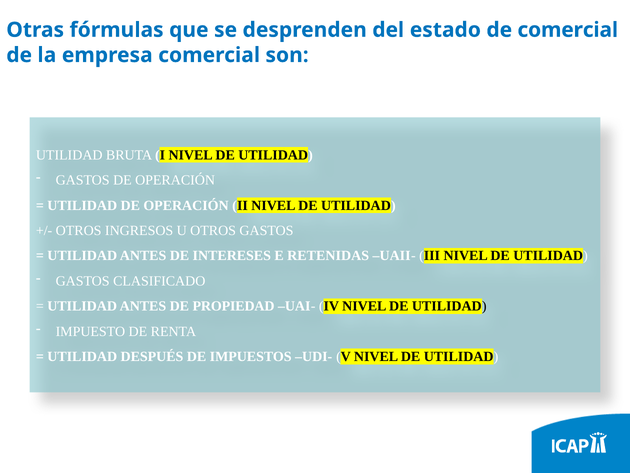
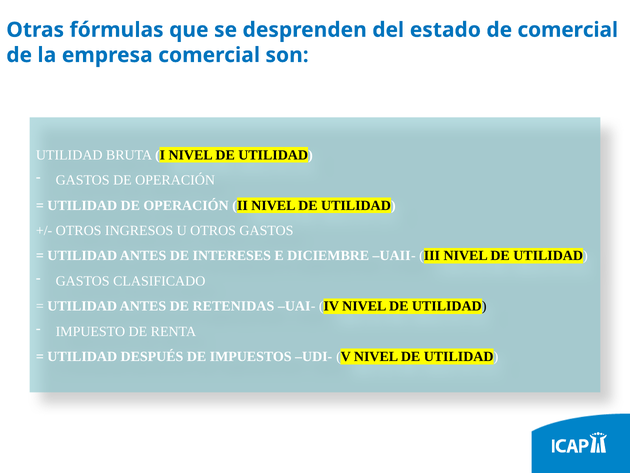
RETENIDAS: RETENIDAS -> DICIEMBRE
PROPIEDAD: PROPIEDAD -> RETENIDAS
